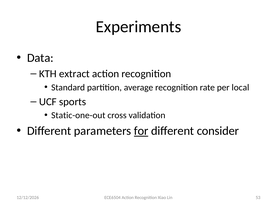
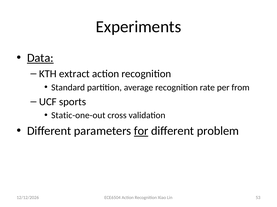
Data underline: none -> present
local: local -> from
consider: consider -> problem
